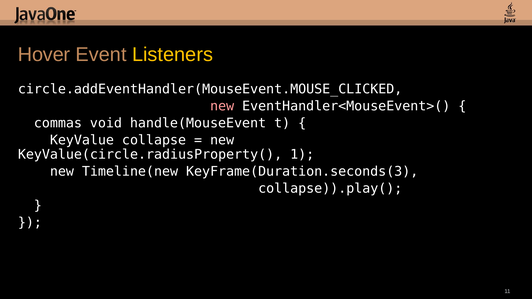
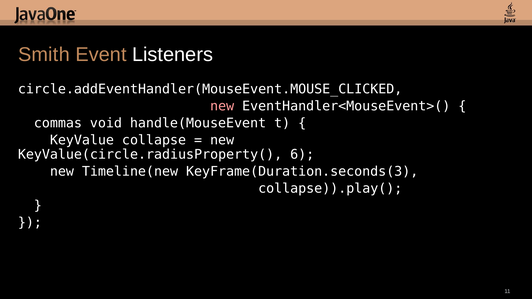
Hover: Hover -> Smith
Listeners colour: yellow -> white
1: 1 -> 6
